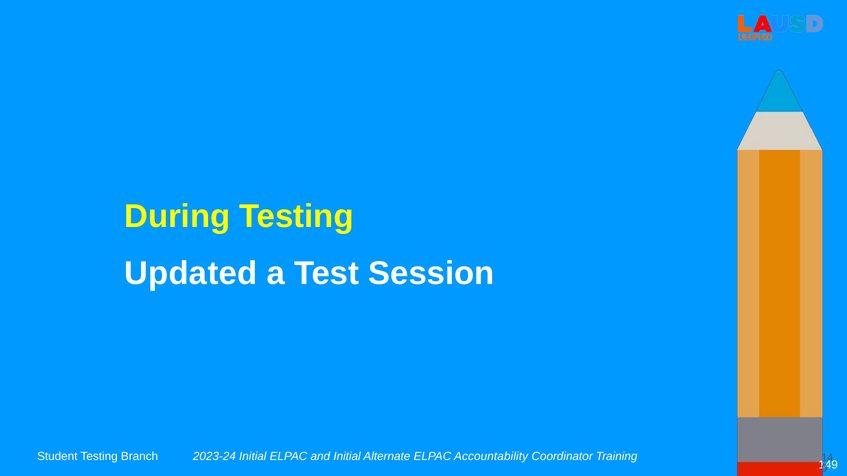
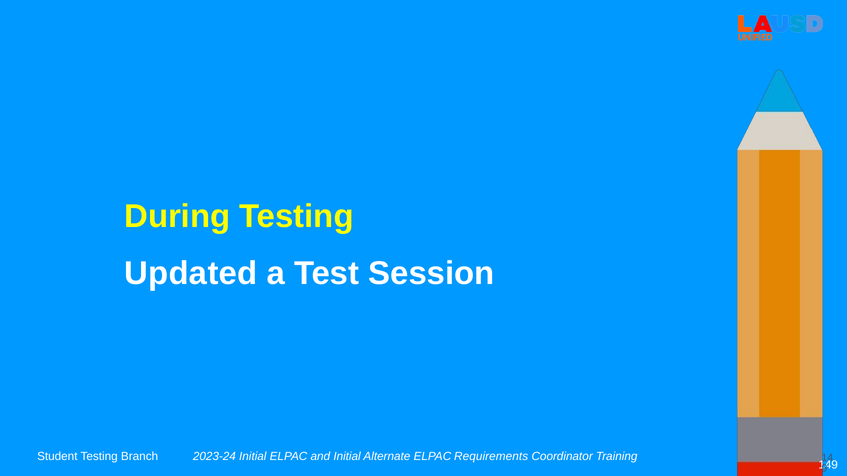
Accountability: Accountability -> Requirements
